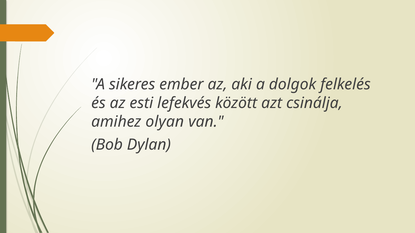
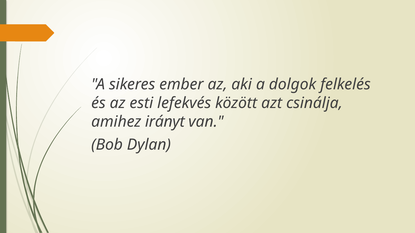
olyan: olyan -> irányt
